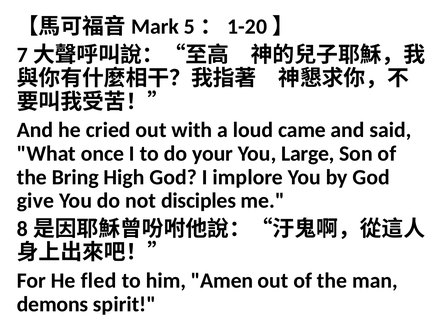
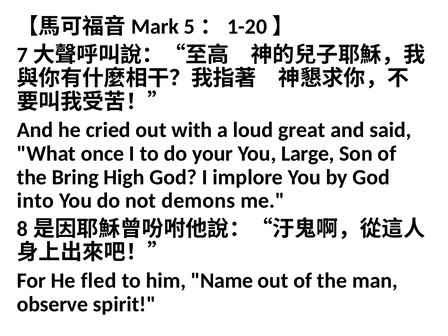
came: came -> great
give: give -> into
disciples: disciples -> demons
Amen: Amen -> Name
demons: demons -> observe
